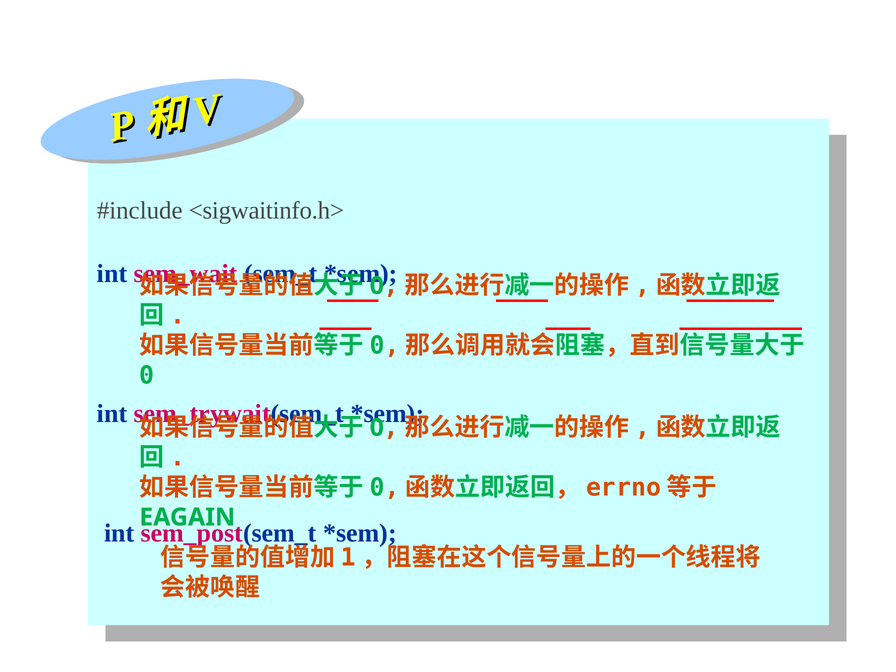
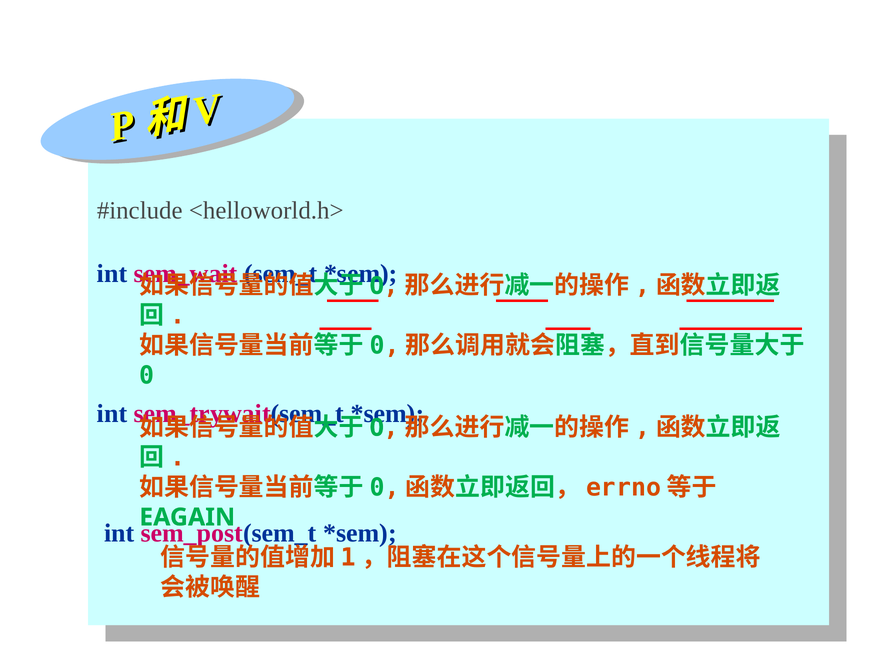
<sigwaitinfo.h>: <sigwaitinfo.h> -> <helloworld.h>
